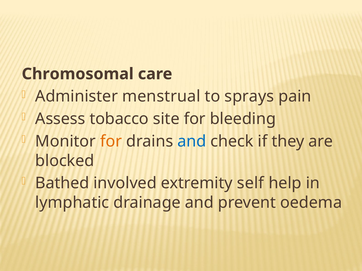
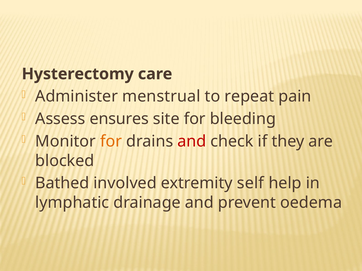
Chromosomal: Chromosomal -> Hysterectomy
sprays: sprays -> repeat
tobacco: tobacco -> ensures
and at (192, 142) colour: blue -> red
